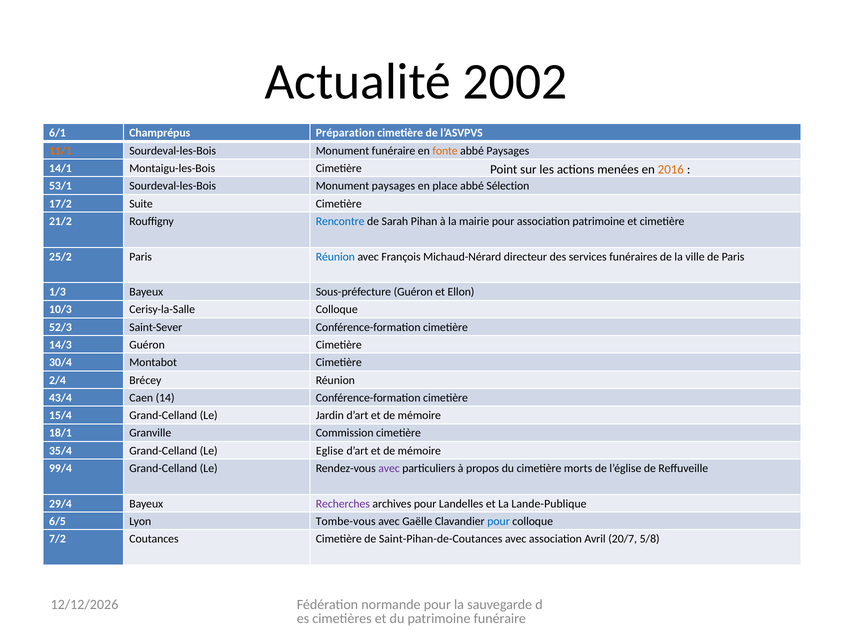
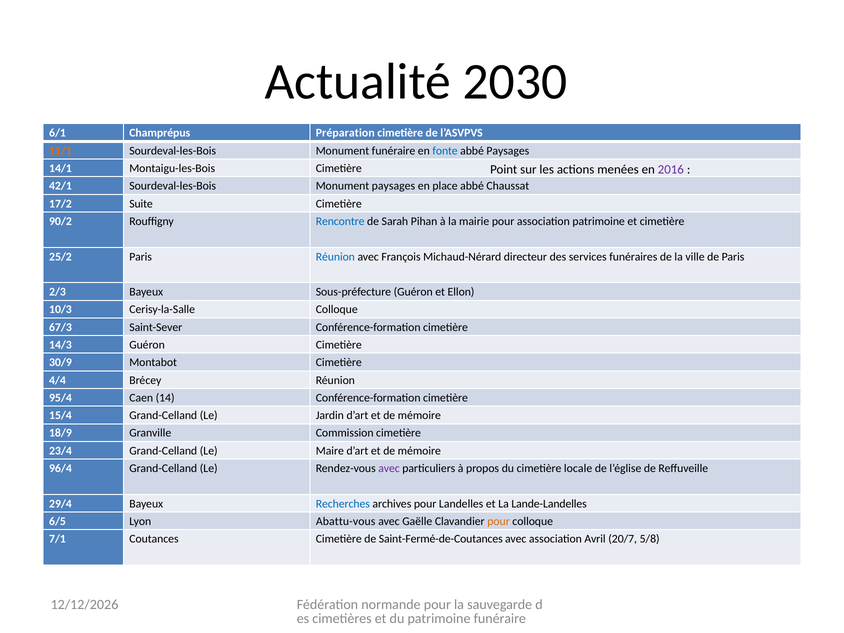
2002: 2002 -> 2030
fonte colour: orange -> blue
2016 at (671, 170) colour: orange -> purple
53/1: 53/1 -> 42/1
Sélection: Sélection -> Chaussat
21/2: 21/2 -> 90/2
1/3: 1/3 -> 2/3
52/3: 52/3 -> 67/3
30/4: 30/4 -> 30/9
2/4: 2/4 -> 4/4
43/4: 43/4 -> 95/4
18/1: 18/1 -> 18/9
35/4: 35/4 -> 23/4
Eglise: Eglise -> Maire
99/4: 99/4 -> 96/4
morts: morts -> locale
Recherches colour: purple -> blue
Lande-Publique: Lande-Publique -> Lande-Landelles
Tombe-vous: Tombe-vous -> Abattu-vous
pour at (499, 521) colour: blue -> orange
7/2: 7/2 -> 7/1
Saint-Pihan-de-Coutances: Saint-Pihan-de-Coutances -> Saint-Fermé-de-Coutances
